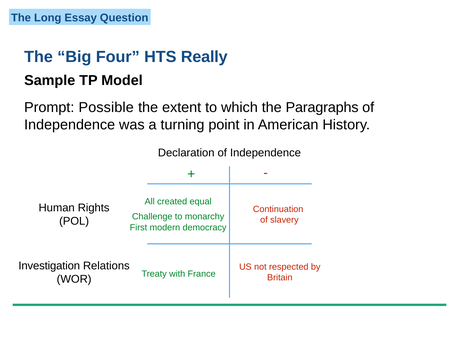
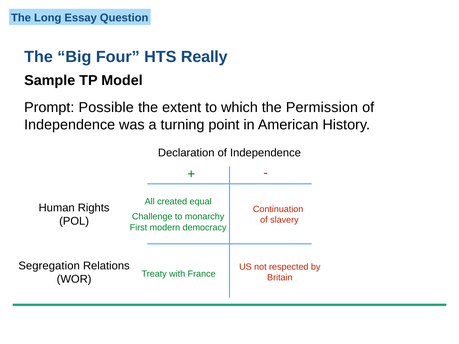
Paragraphs: Paragraphs -> Permission
Investigation: Investigation -> Segregation
